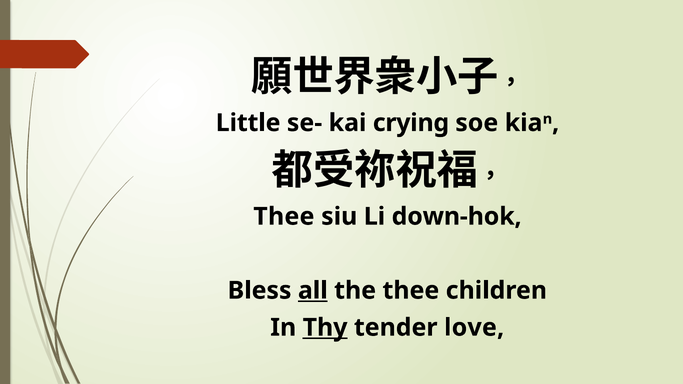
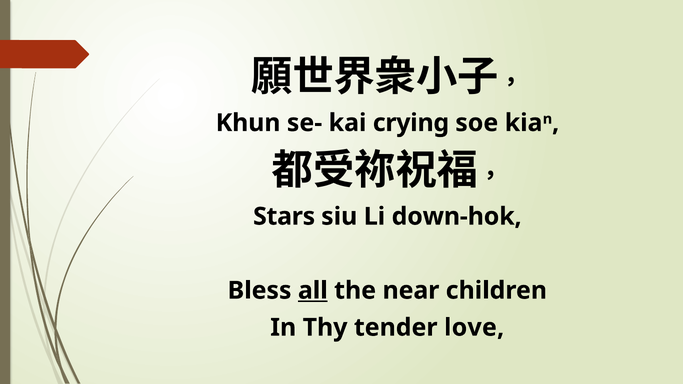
Little: Little -> Khun
Thee at (284, 217): Thee -> Stars
the thee: thee -> near
Thy underline: present -> none
